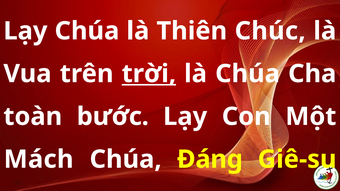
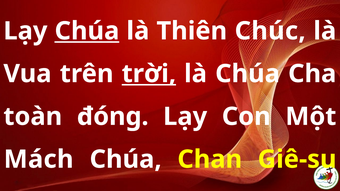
Chúa at (87, 31) underline: none -> present
bước: bước -> đóng
Đáng: Đáng -> Chan
